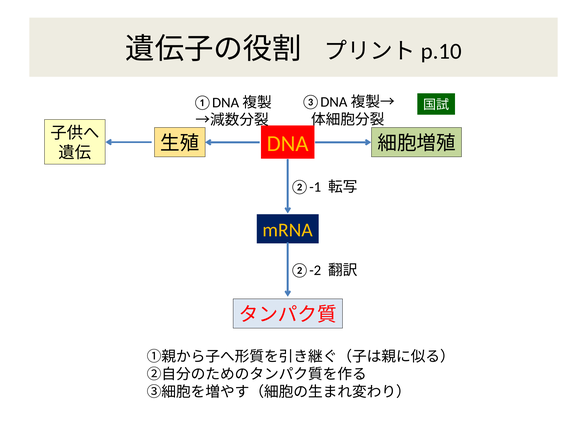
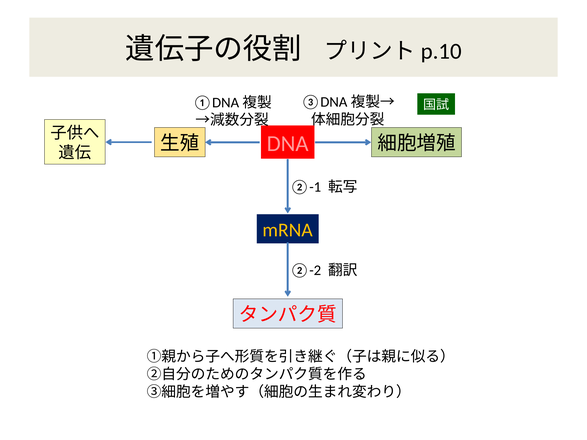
DNA colour: yellow -> pink
